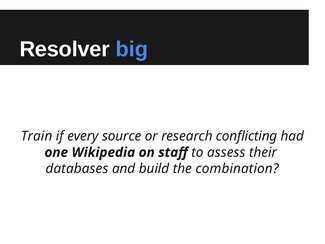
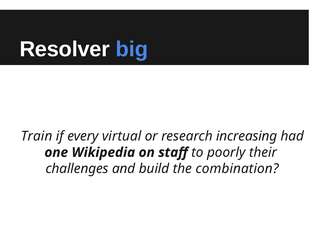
source: source -> virtual
conflicting: conflicting -> increasing
assess: assess -> poorly
databases: databases -> challenges
